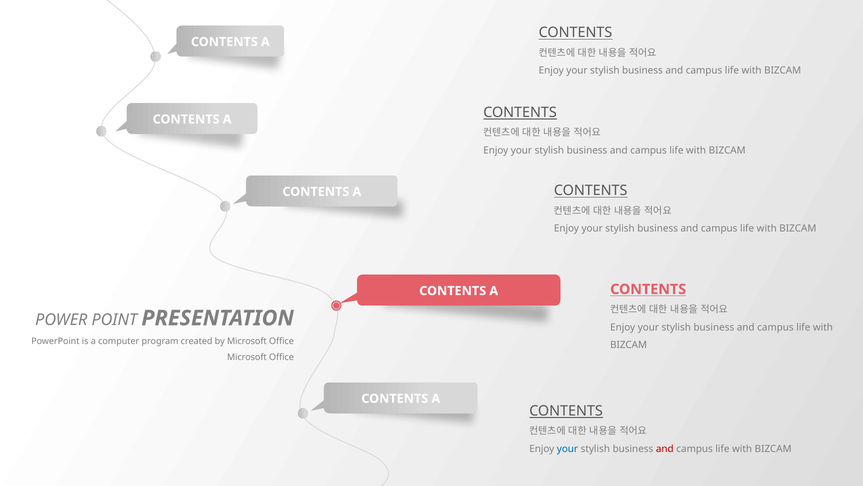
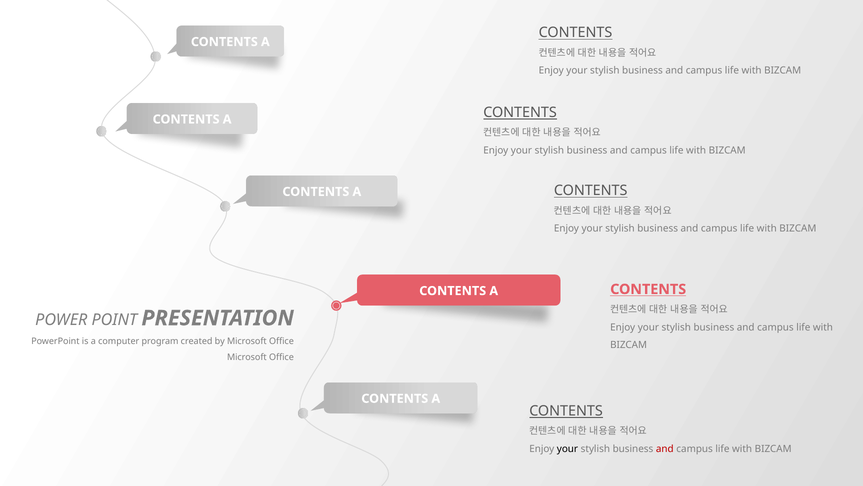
your at (567, 448) colour: blue -> black
